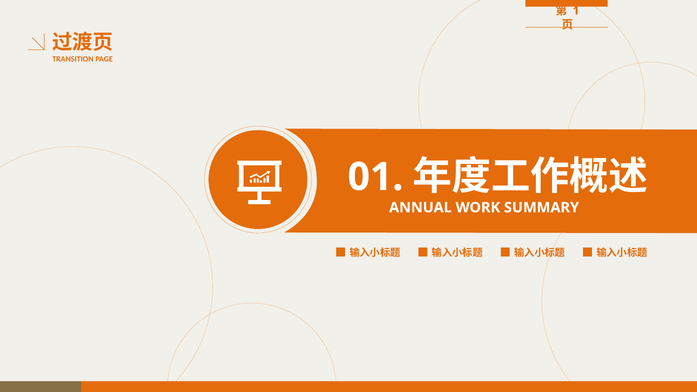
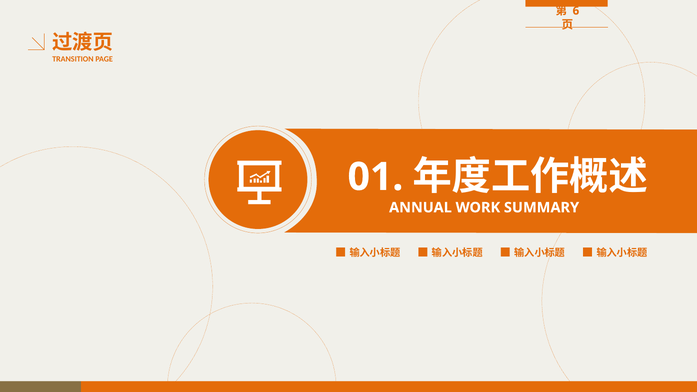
1: 1 -> 6
